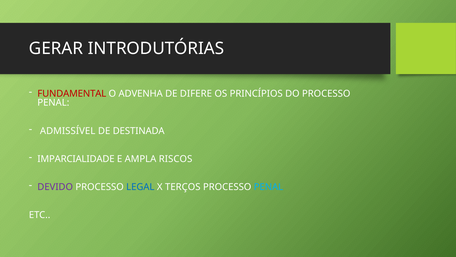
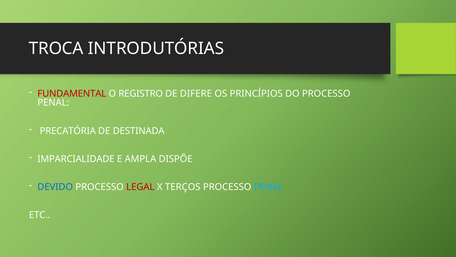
GERAR: GERAR -> TROCA
ADVENHA: ADVENHA -> REGISTRO
ADMISSÍVEL: ADMISSÍVEL -> PRECATÓRIA
RISCOS: RISCOS -> DISPÕE
DEVIDO colour: purple -> blue
LEGAL colour: blue -> red
